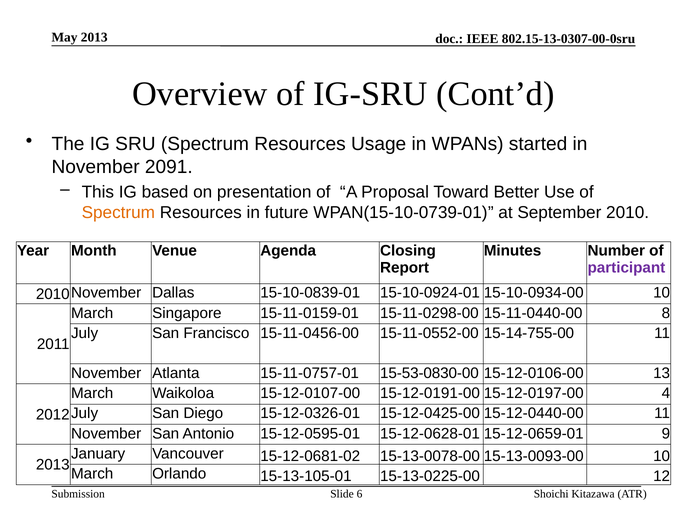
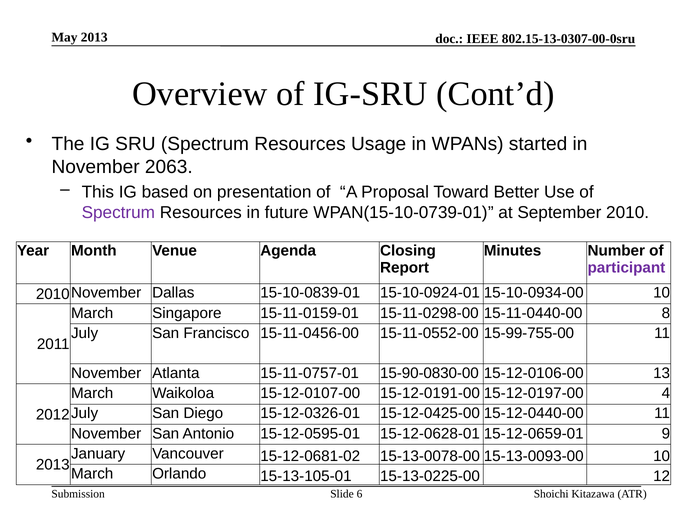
2091: 2091 -> 2063
Spectrum at (118, 213) colour: orange -> purple
15-14-755-00: 15-14-755-00 -> 15-99-755-00
15-53-0830-00: 15-53-0830-00 -> 15-90-0830-00
